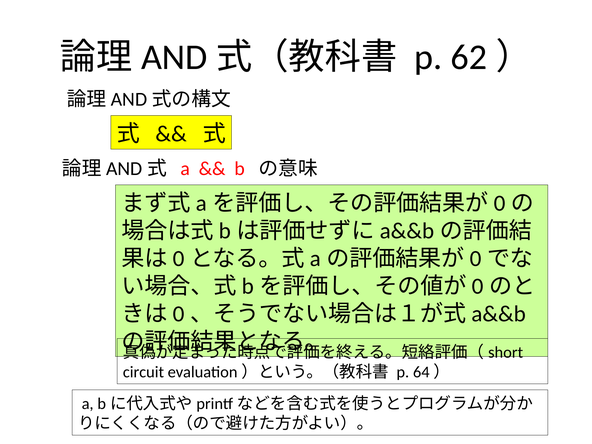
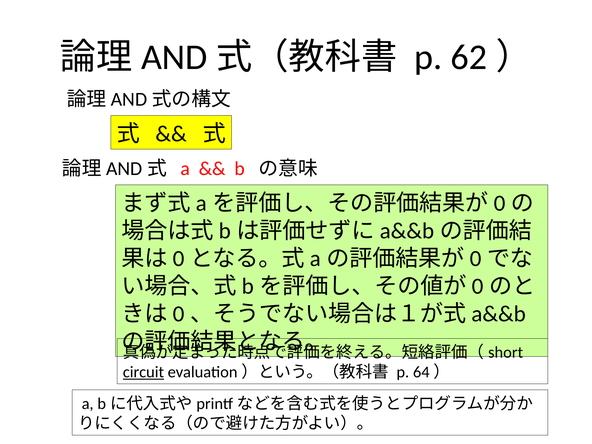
circuit underline: none -> present
